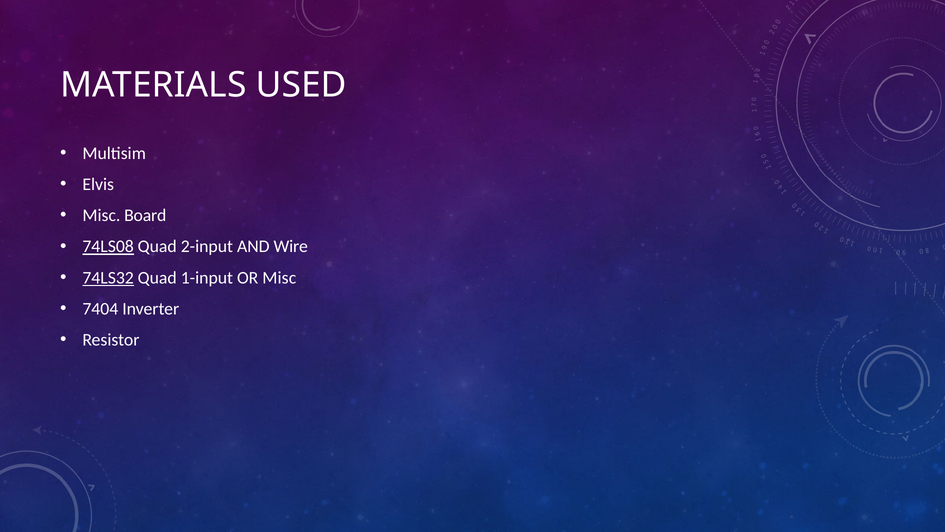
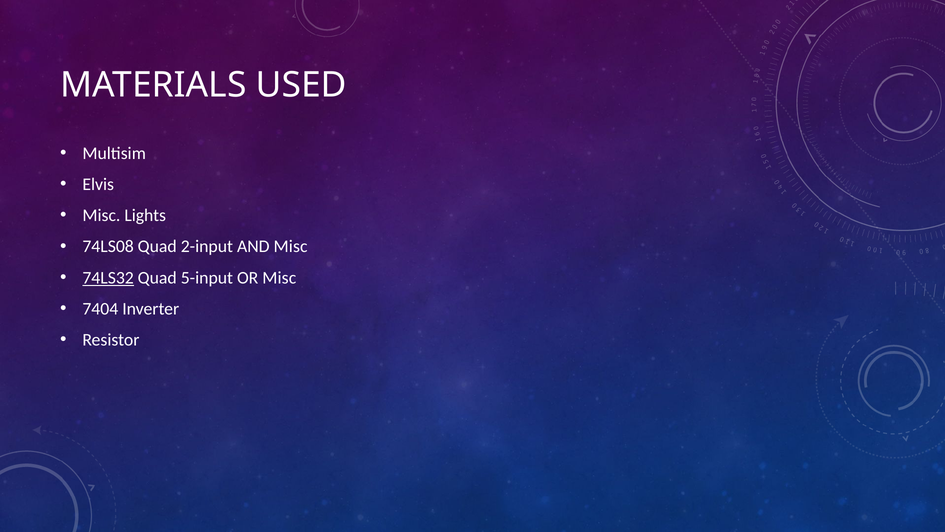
Board: Board -> Lights
74LS08 underline: present -> none
AND Wire: Wire -> Misc
1-input: 1-input -> 5-input
